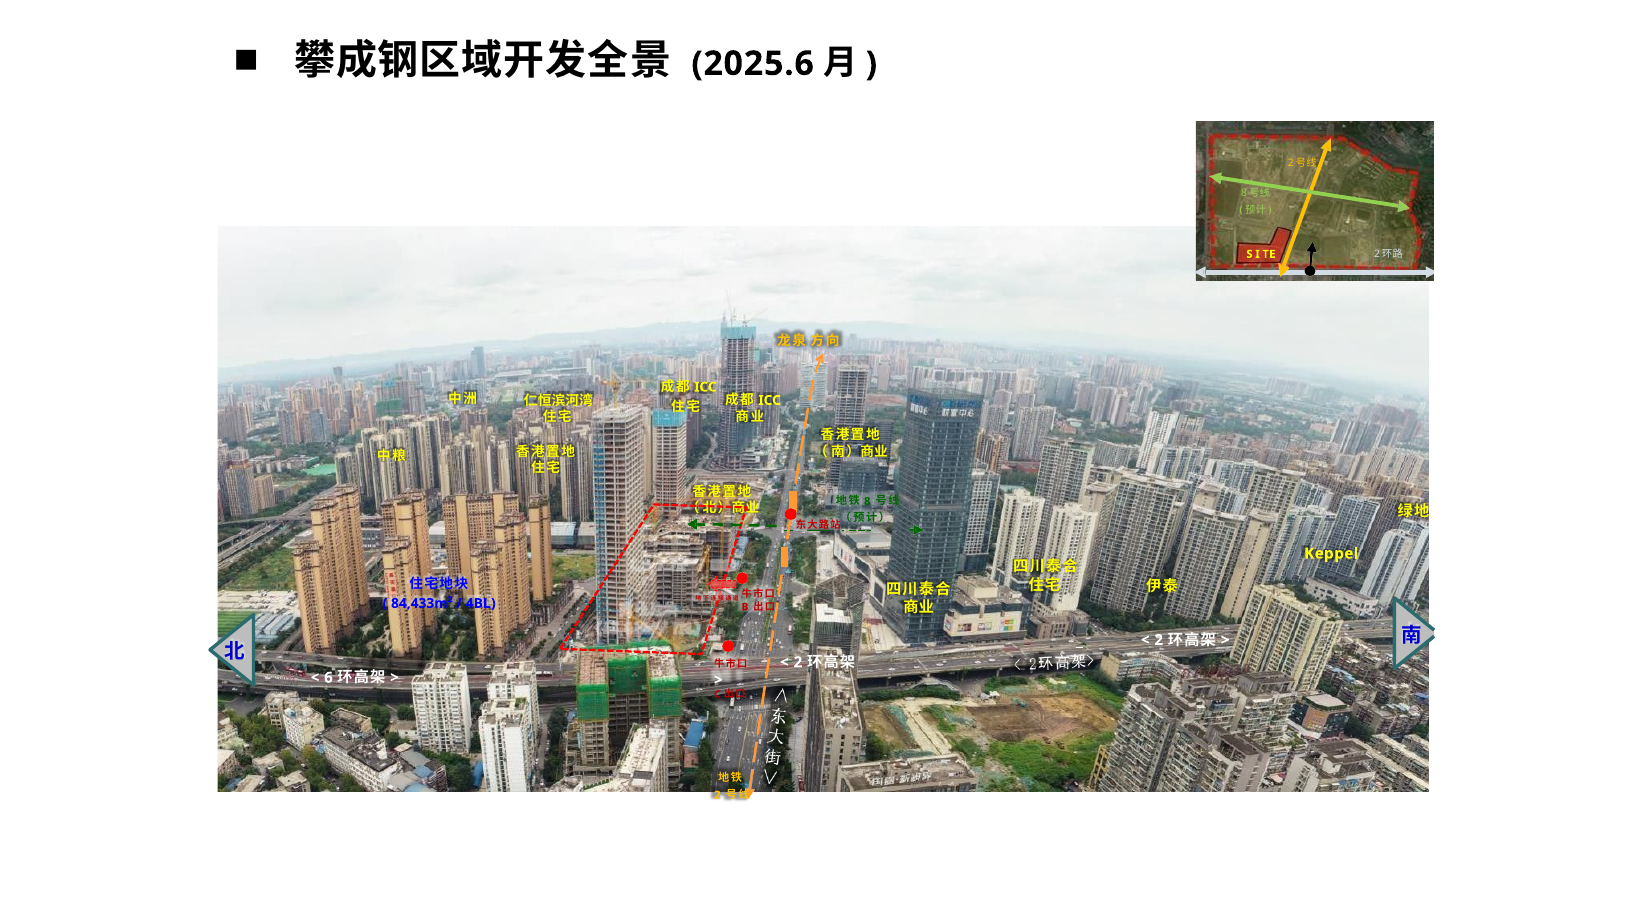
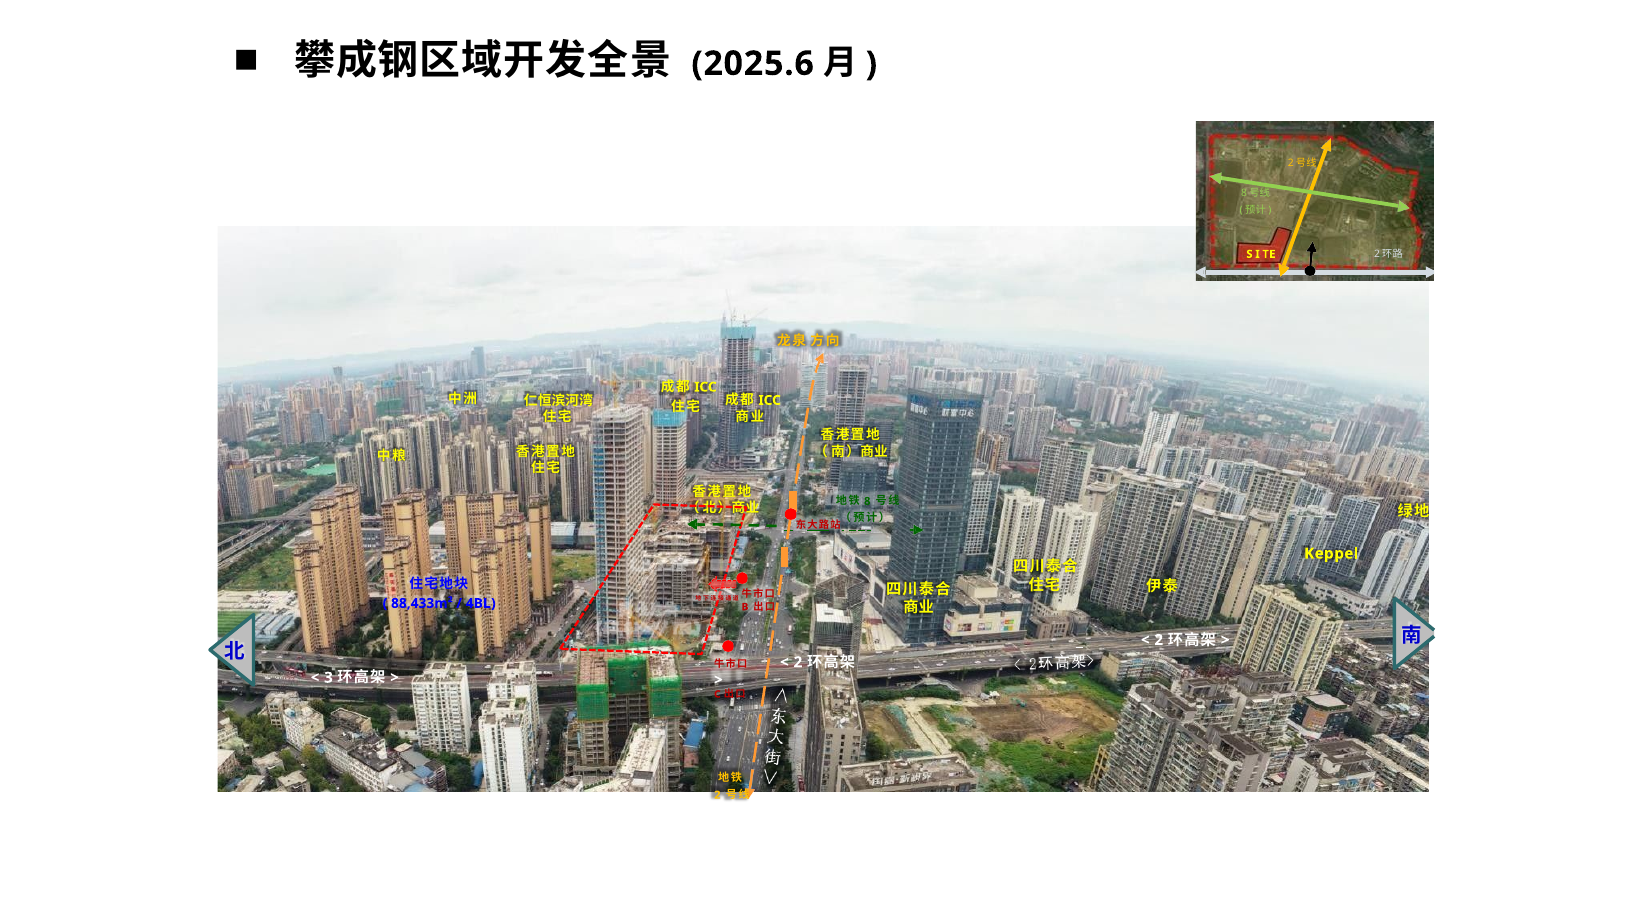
84,433m²: 84,433m² -> 88,433m²
6: 6 -> 3
